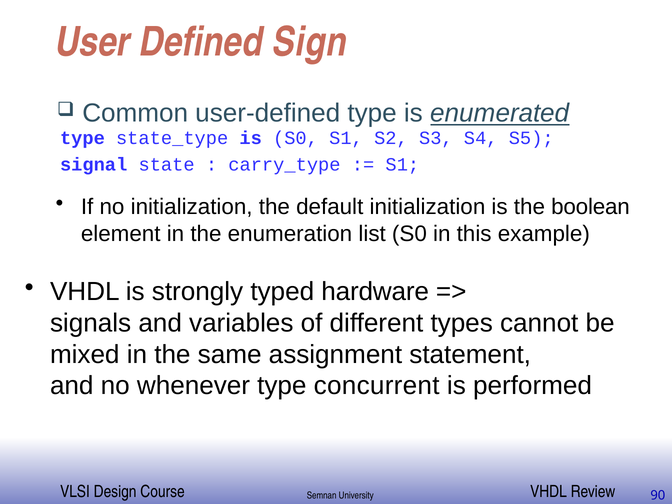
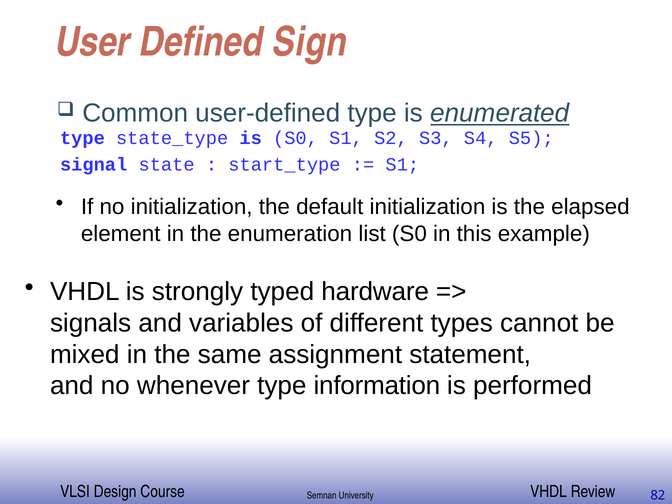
carry_type: carry_type -> start_type
boolean: boolean -> elapsed
concurrent: concurrent -> information
90: 90 -> 82
